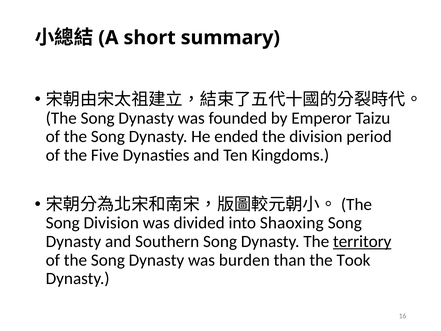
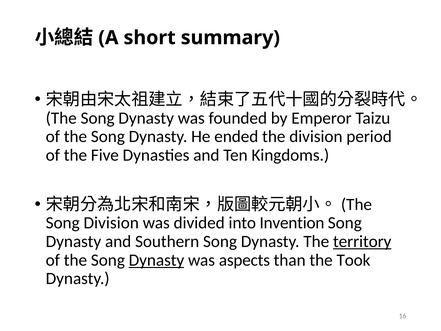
Shaoxing: Shaoxing -> Invention
Dynasty at (156, 260) underline: none -> present
burden: burden -> aspects
